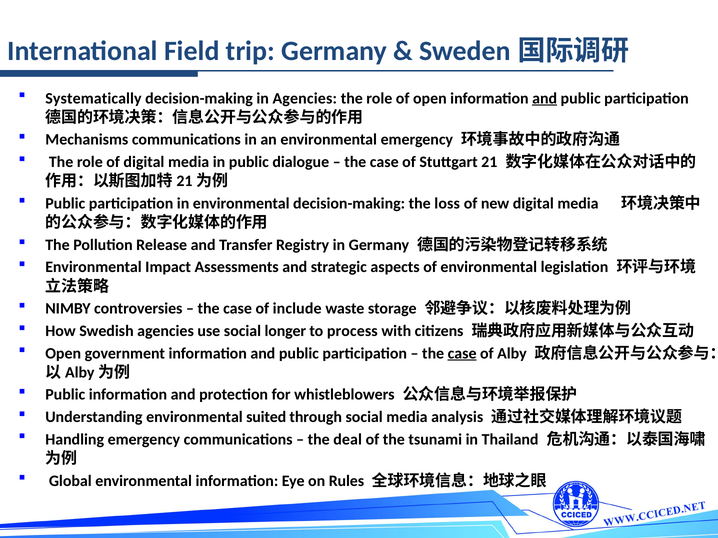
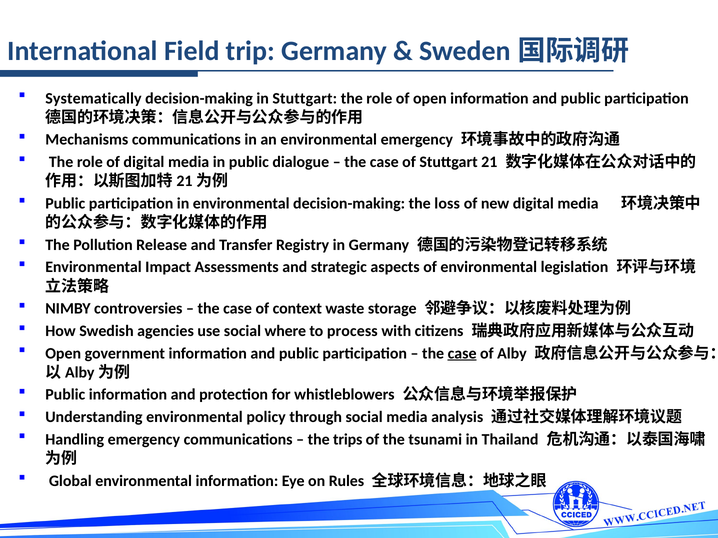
in Agencies: Agencies -> Stuttgart
and at (545, 98) underline: present -> none
include: include -> context
longer: longer -> where
suited: suited -> policy
deal: deal -> trips
